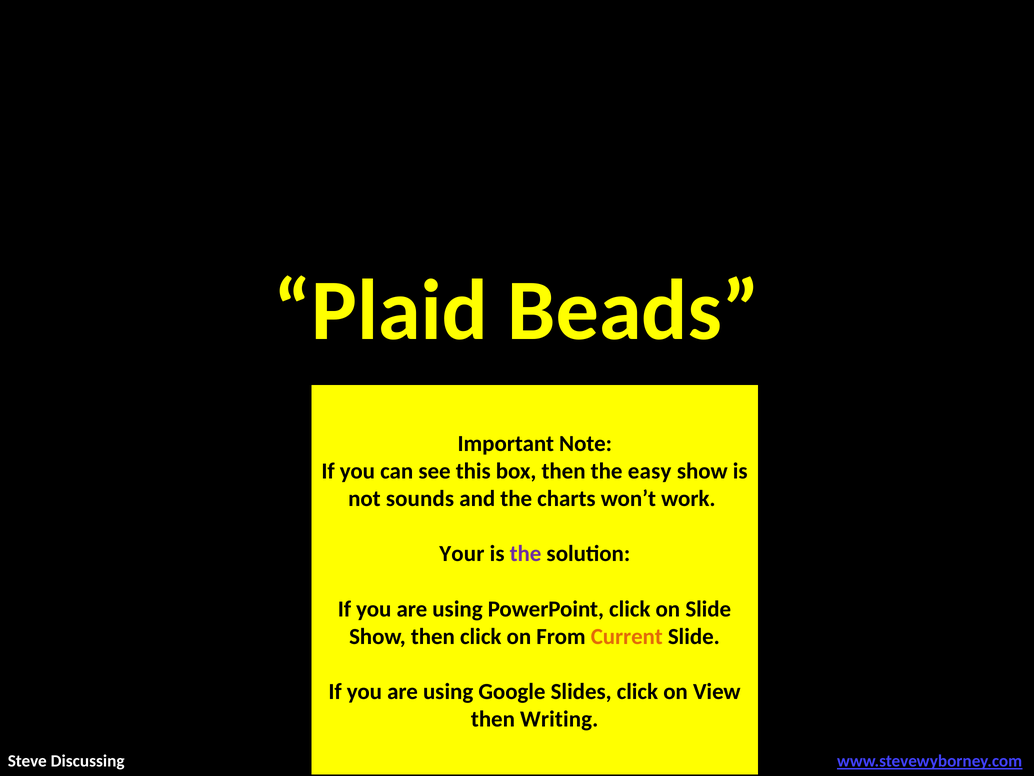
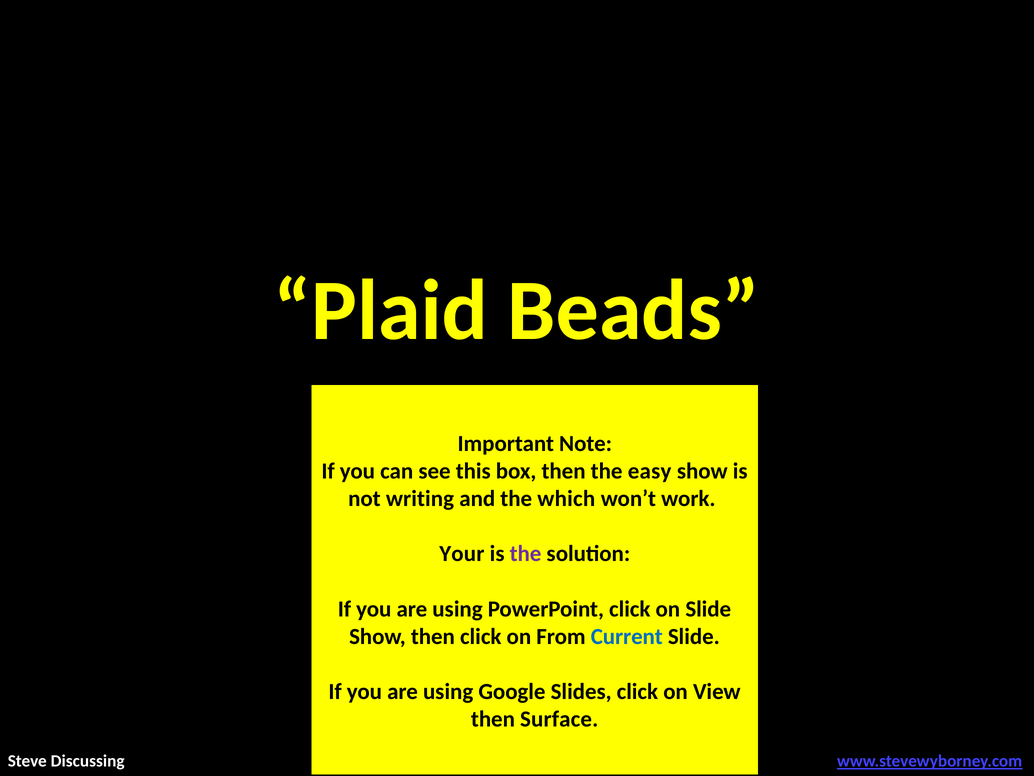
sounds: sounds -> writing
charts: charts -> which
Current colour: orange -> blue
Writing: Writing -> Surface
